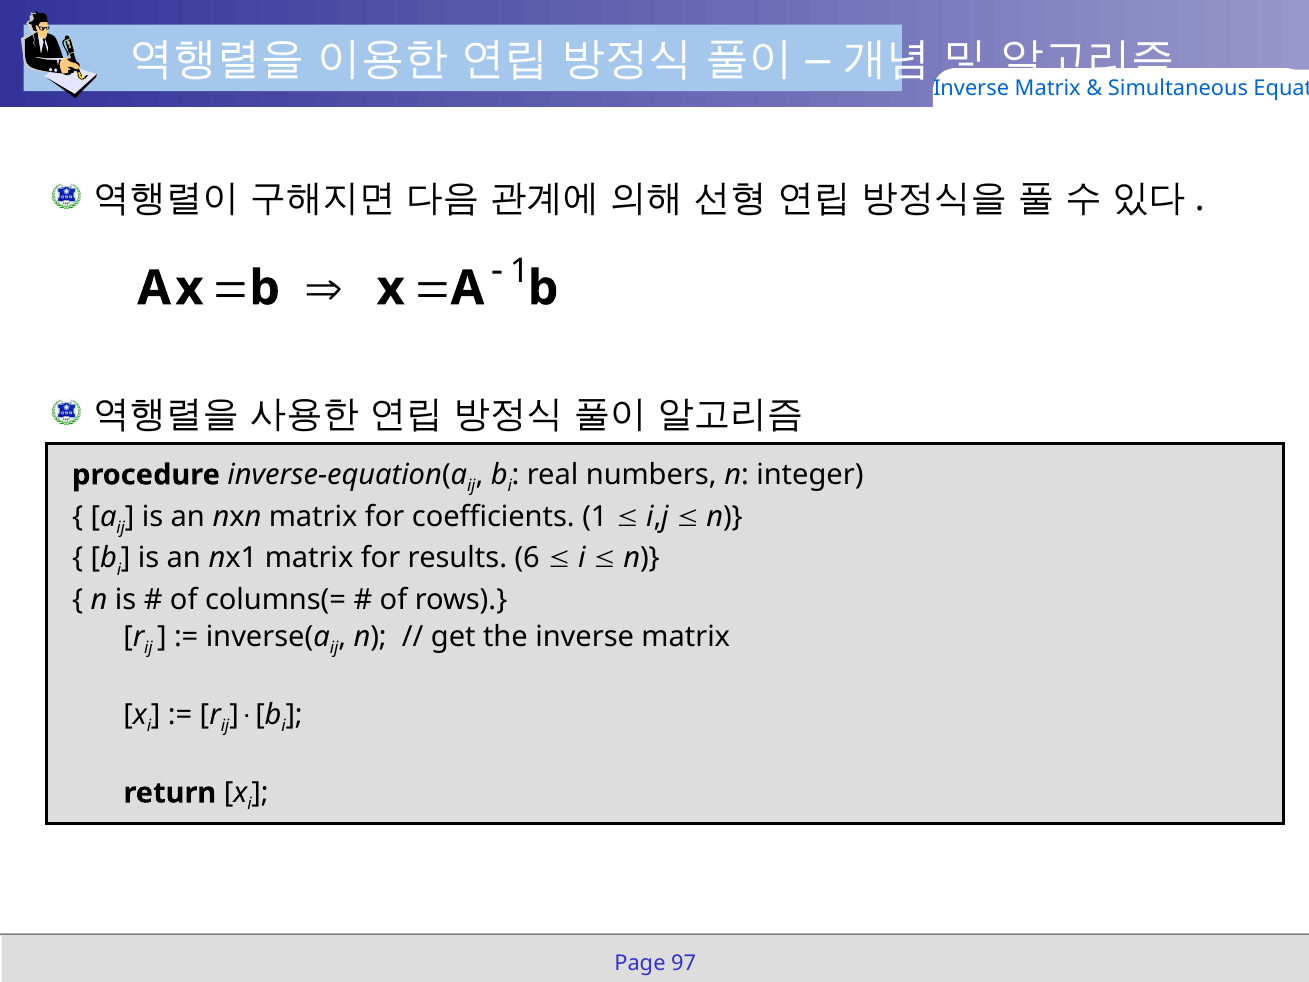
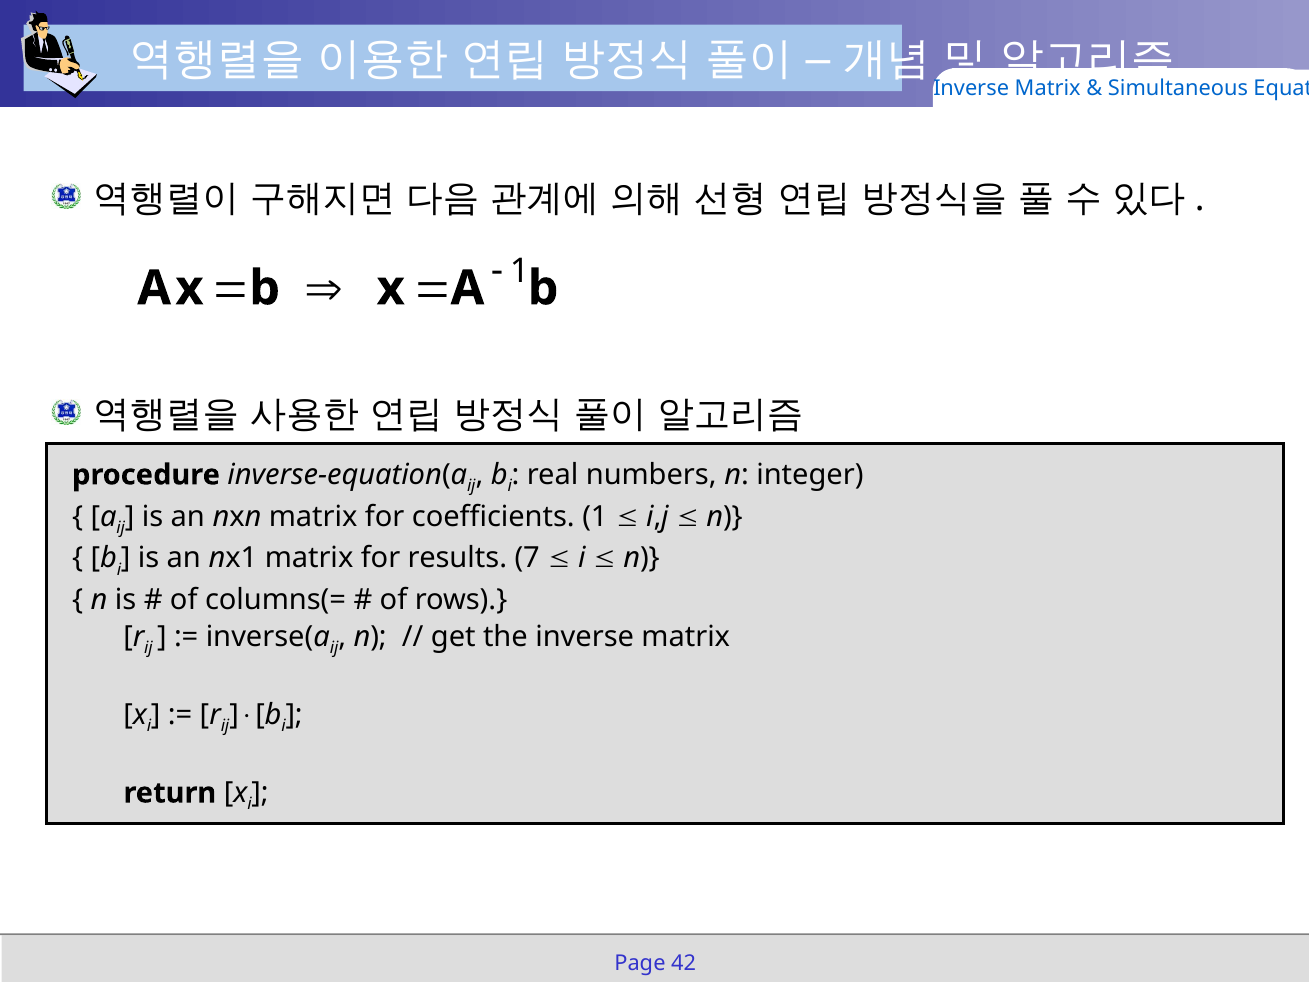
6: 6 -> 7
97: 97 -> 42
